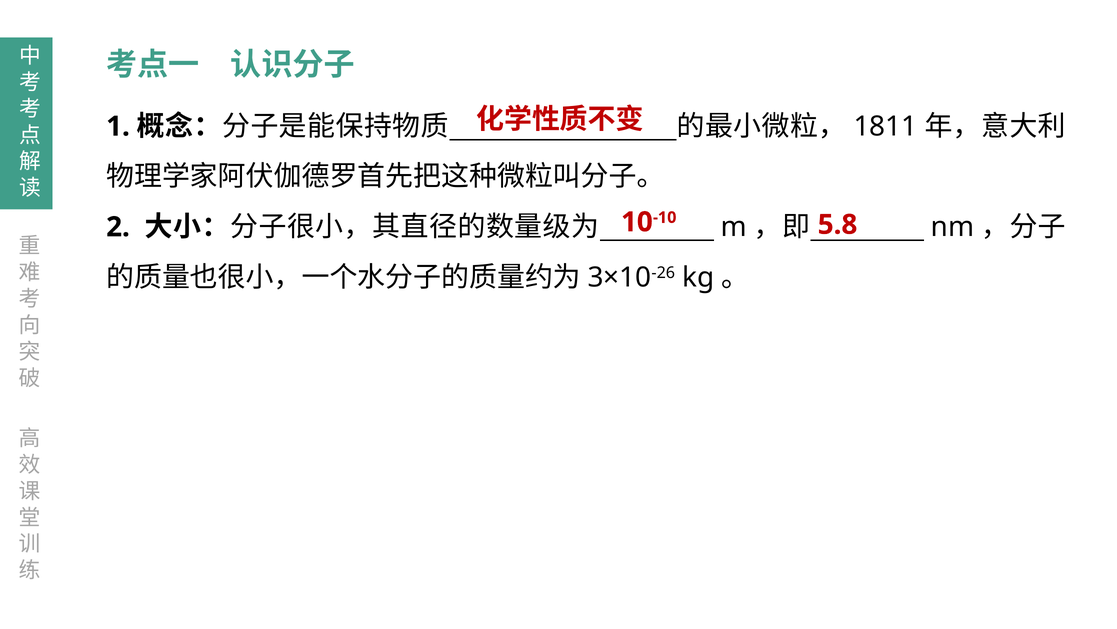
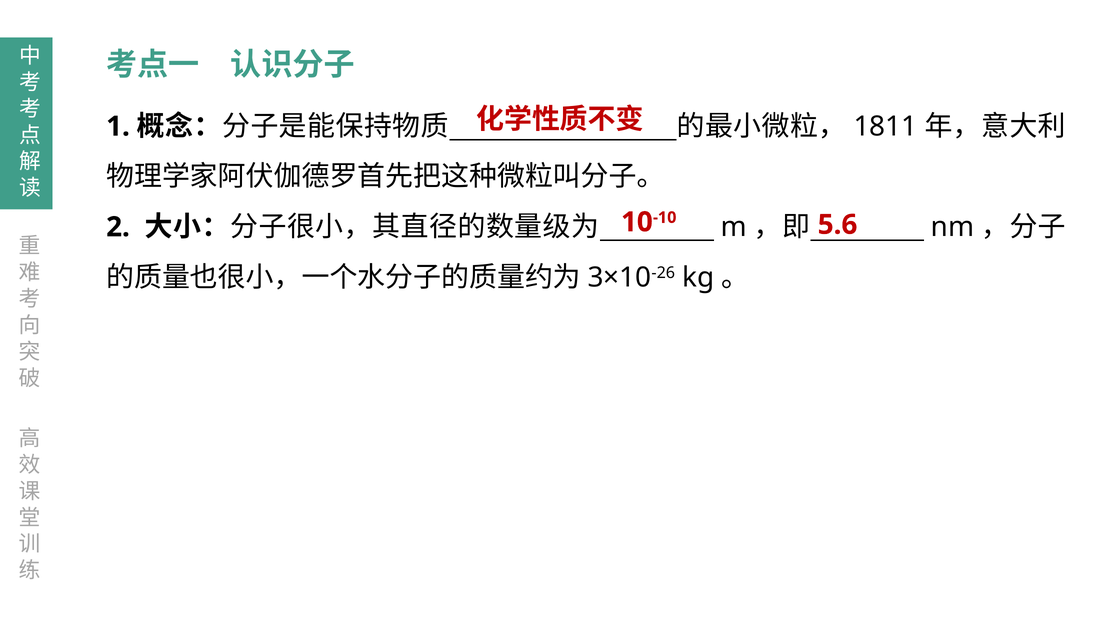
5.8: 5.8 -> 5.6
